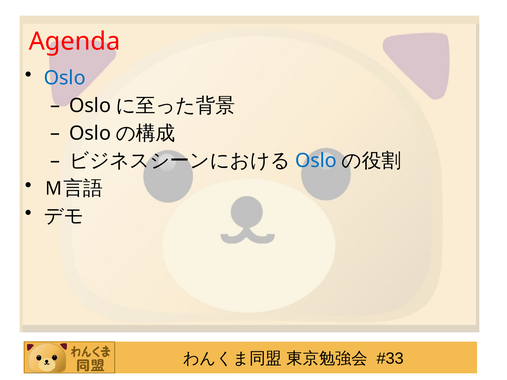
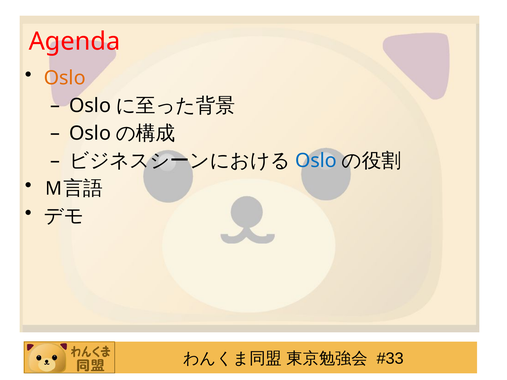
Oslo at (65, 78) colour: blue -> orange
